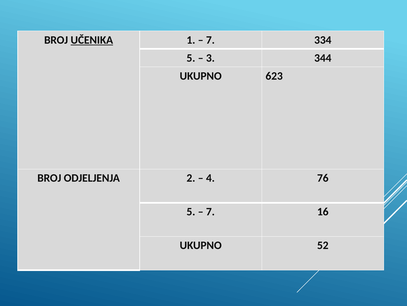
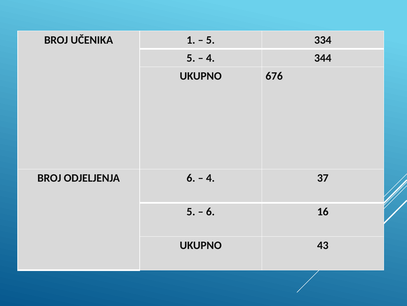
UČENIKA underline: present -> none
7 at (210, 40): 7 -> 5
3 at (210, 58): 3 -> 4
623: 623 -> 676
ODJELJENJA 2: 2 -> 6
76: 76 -> 37
7 at (210, 211): 7 -> 6
52: 52 -> 43
